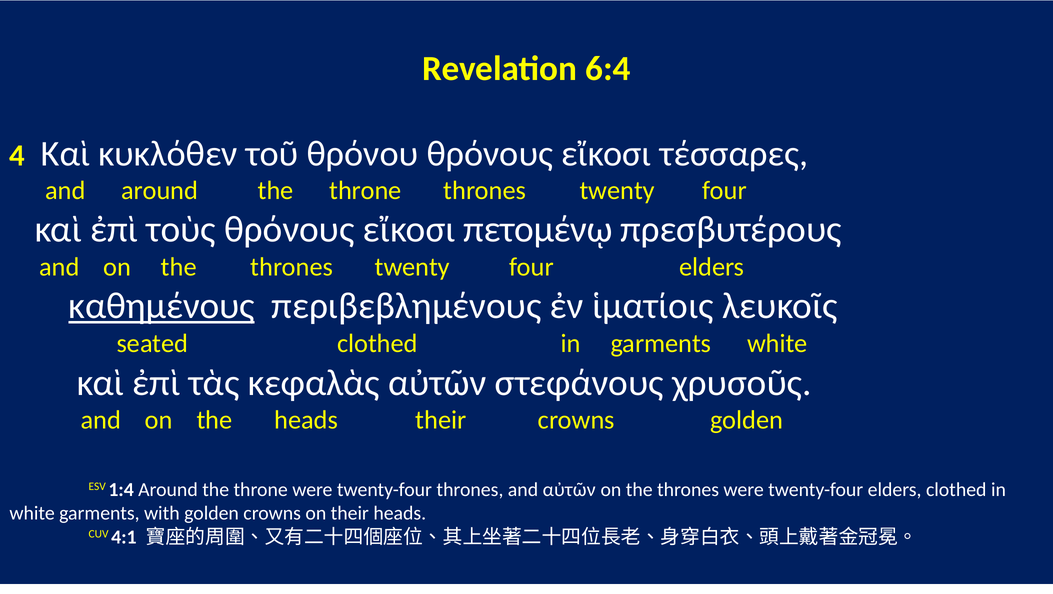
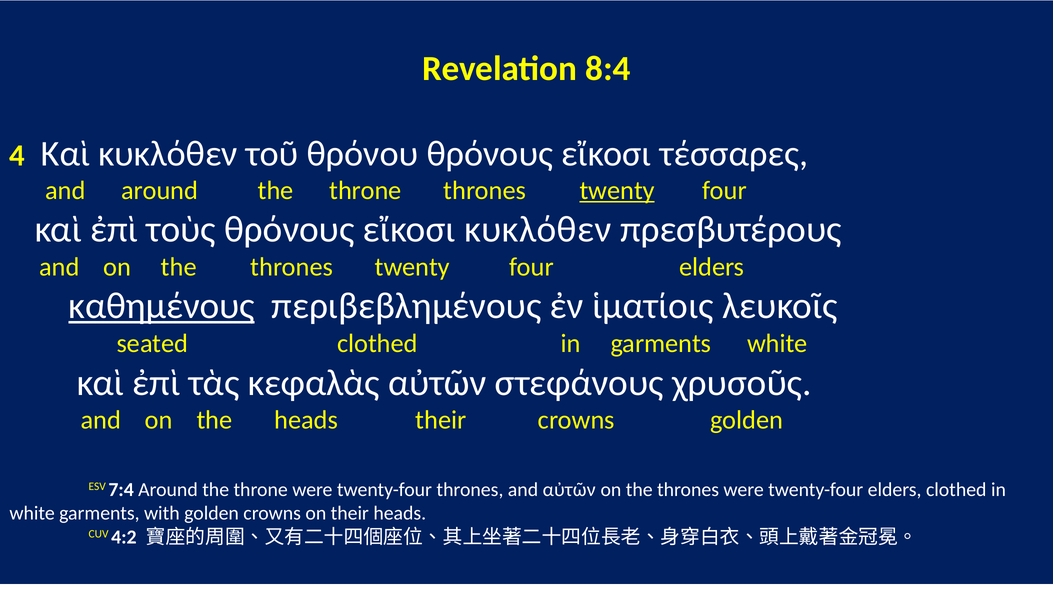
6:4: 6:4 -> 8:4
twenty at (617, 190) underline: none -> present
εἴκοσι πετομένῳ: πετομένῳ -> κυκλόθεν
1:4: 1:4 -> 7:4
4:1: 4:1 -> 4:2
